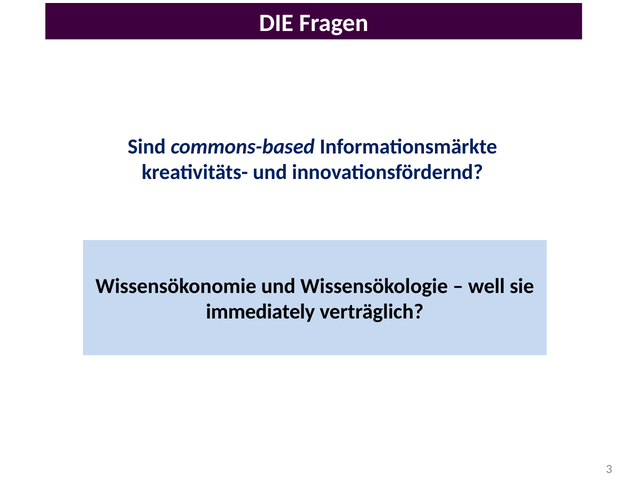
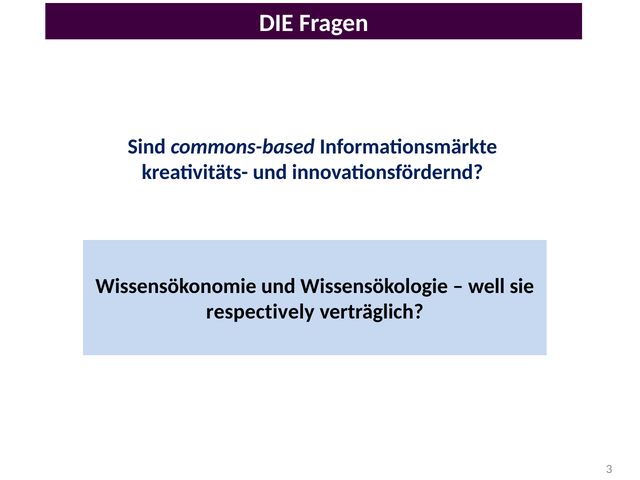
immediately: immediately -> respectively
